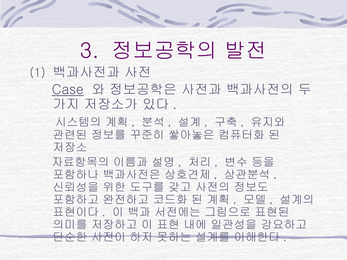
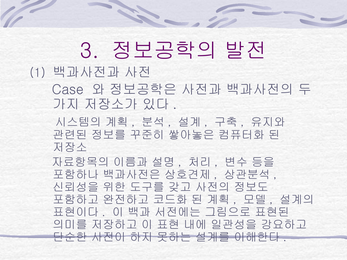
Case underline: present -> none
